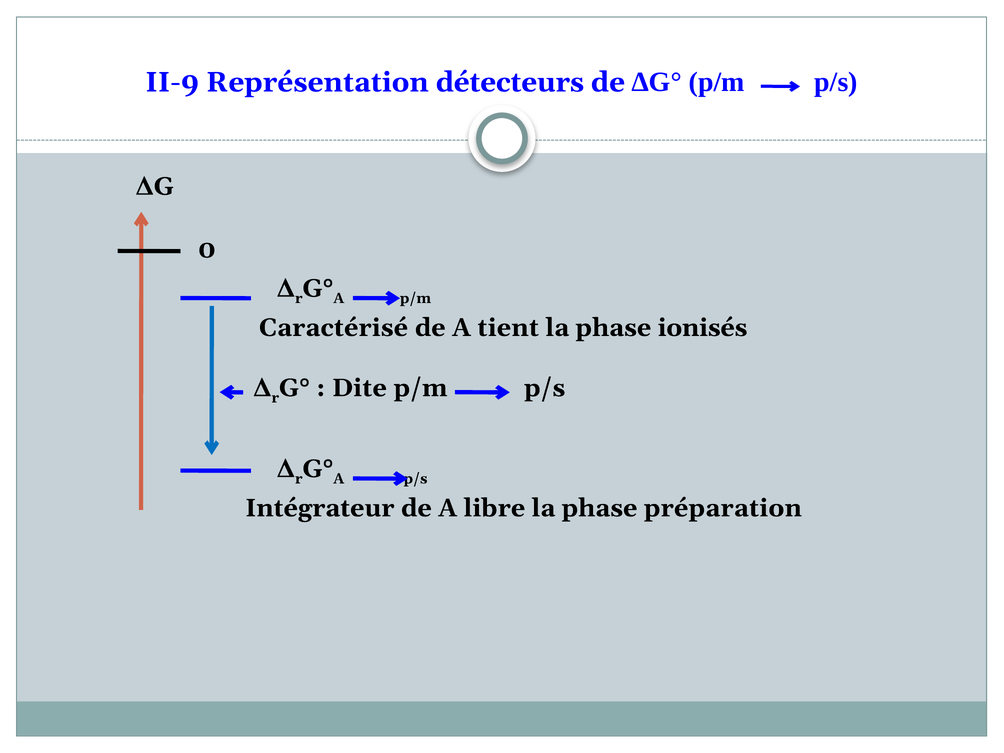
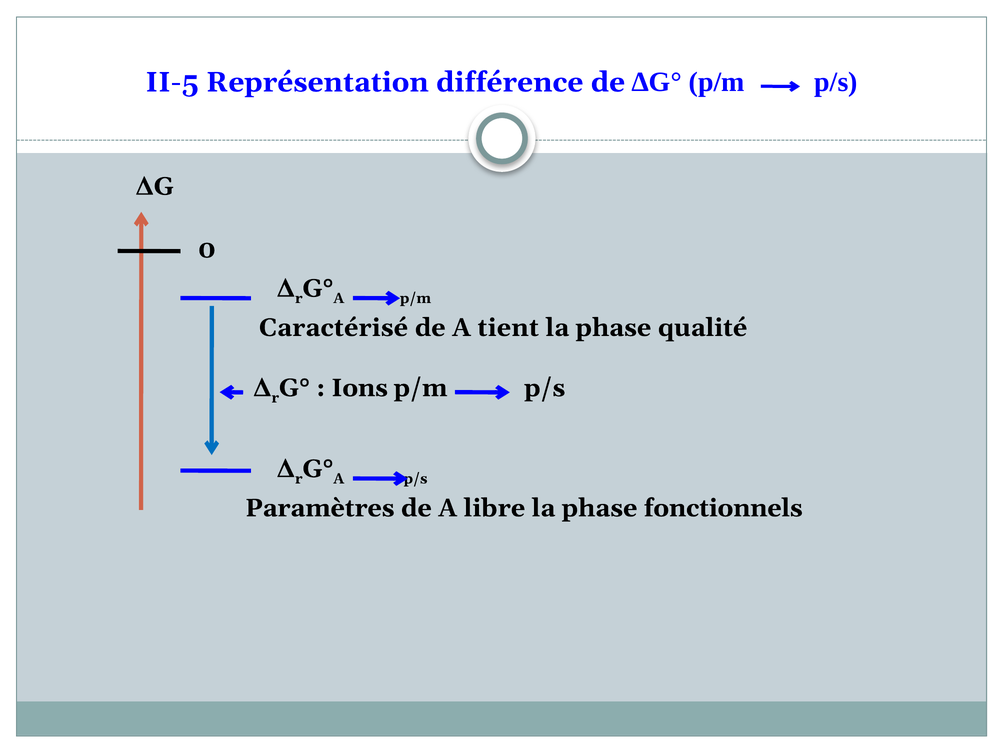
II-9: II-9 -> II-5
détecteurs: détecteurs -> différence
ionisés: ionisés -> qualité
Dite: Dite -> Ions
Intégrateur: Intégrateur -> Paramètres
préparation: préparation -> fonctionnels
